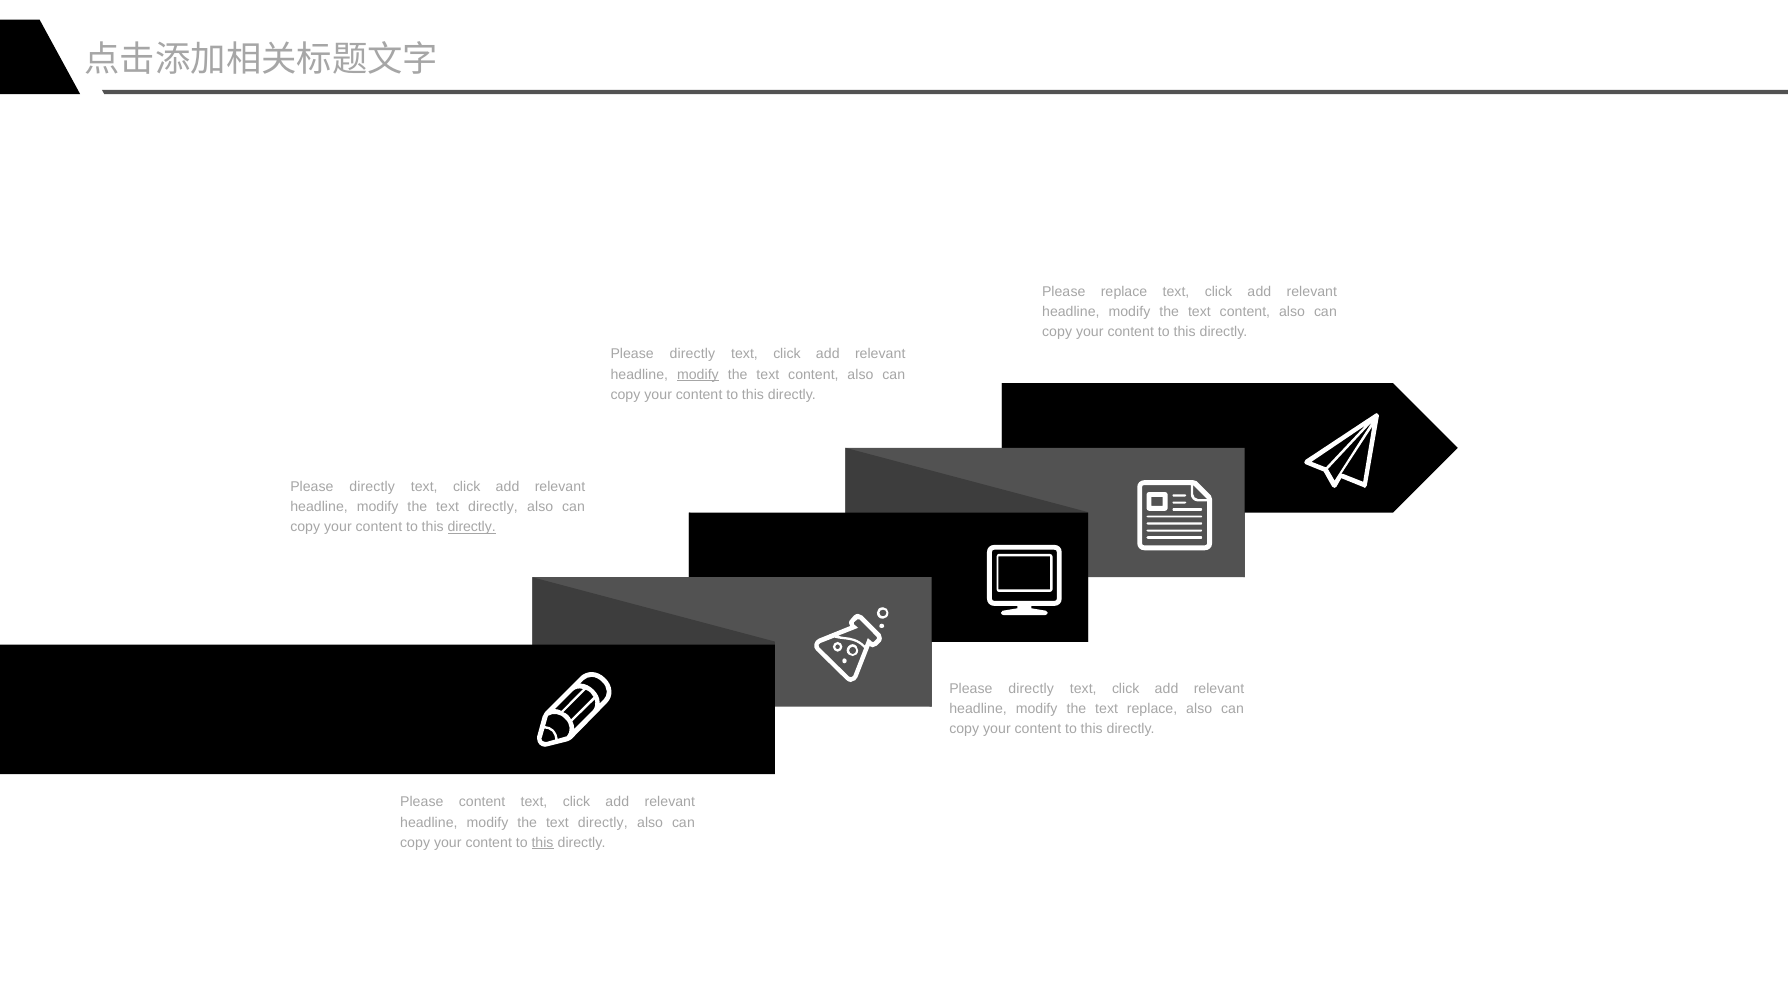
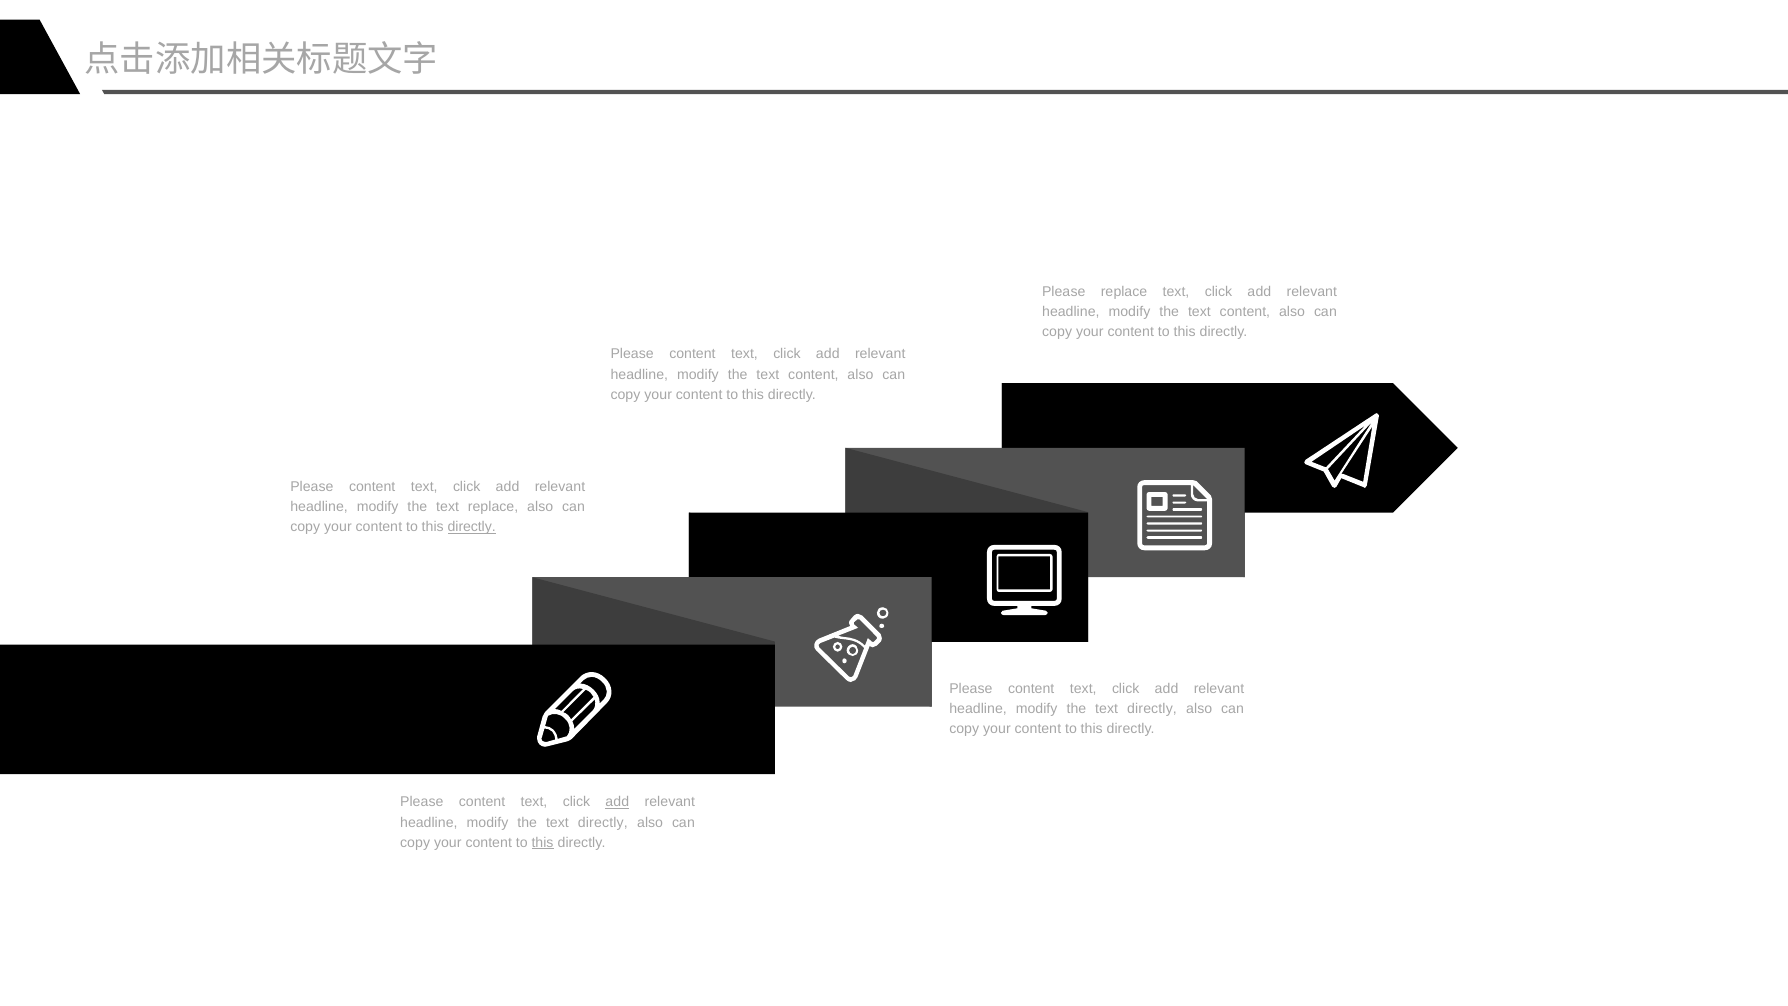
directly at (692, 354): directly -> content
modify at (698, 374) underline: present -> none
directly at (372, 486): directly -> content
directly at (493, 507): directly -> replace
directly at (1031, 689): directly -> content
replace at (1152, 709): replace -> directly
add at (617, 802) underline: none -> present
